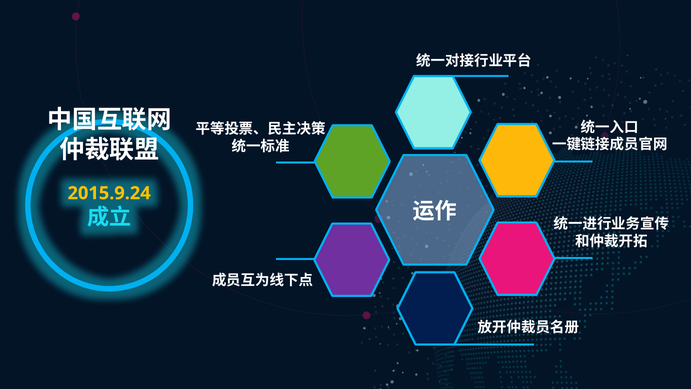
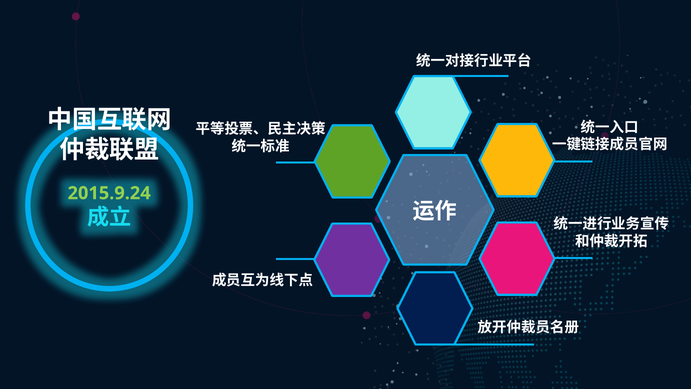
2015.9.24 colour: yellow -> light green
